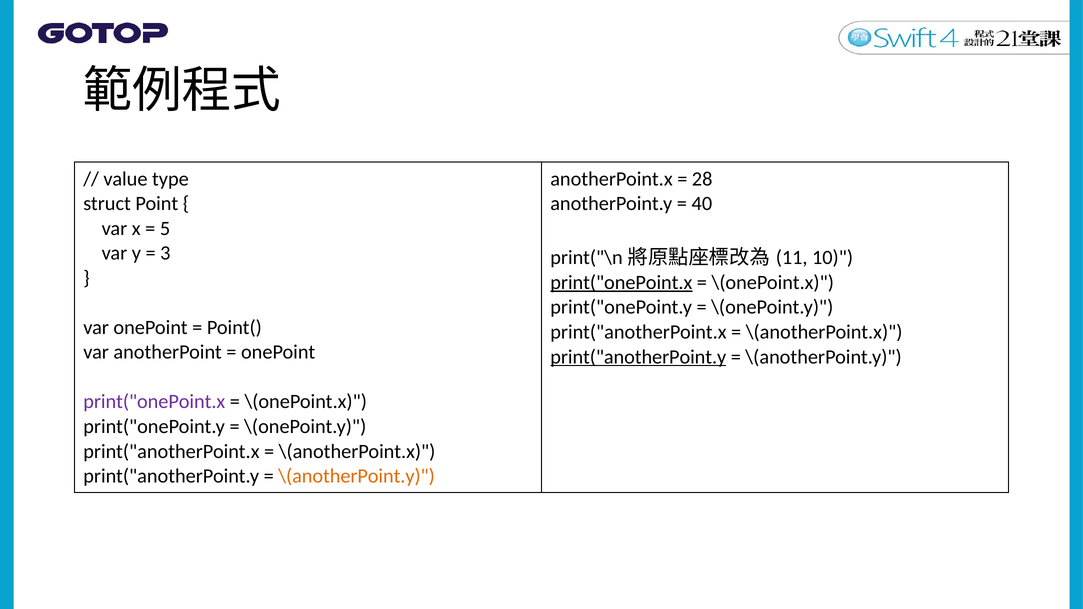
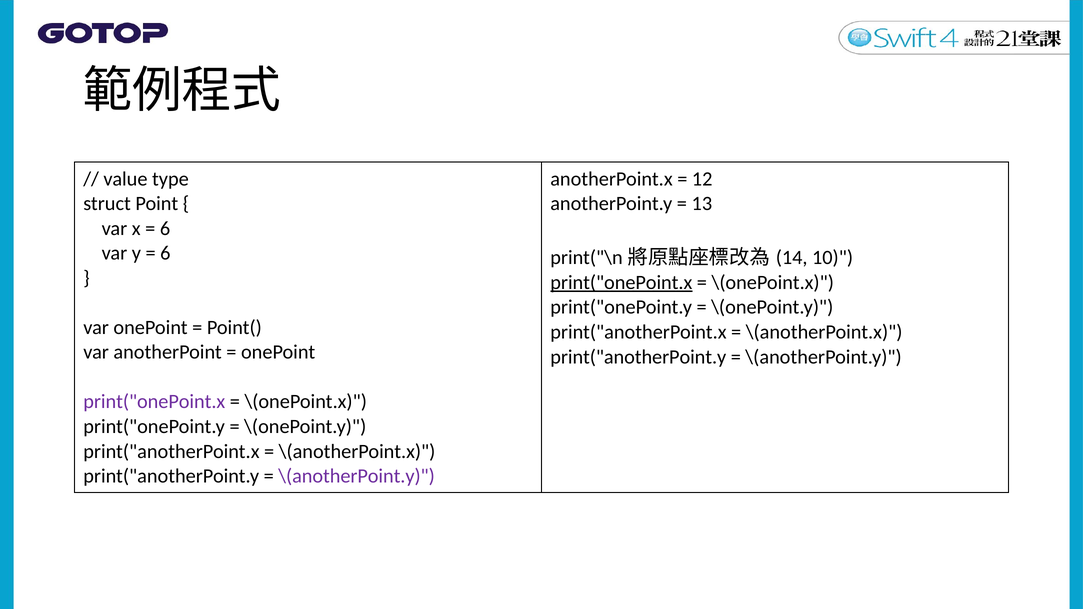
28: 28 -> 12
40: 40 -> 13
5 at (165, 228): 5 -> 6
3 at (165, 253): 3 -> 6
11: 11 -> 14
print("anotherPoint.y at (638, 357) underline: present -> none
\(anotherPoint.y at (357, 476) colour: orange -> purple
